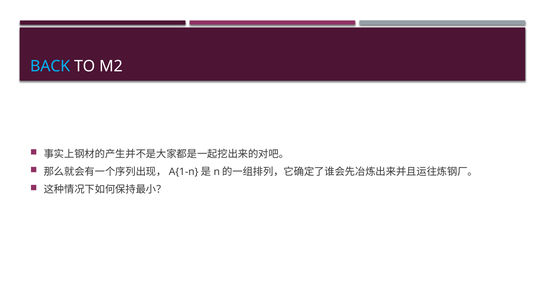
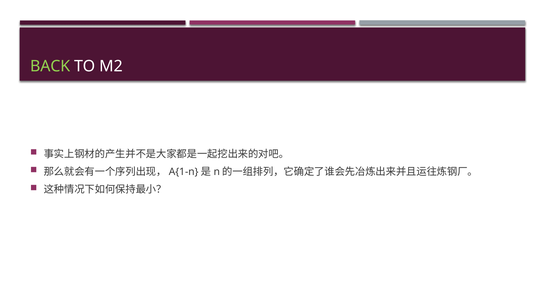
BACK colour: light blue -> light green
